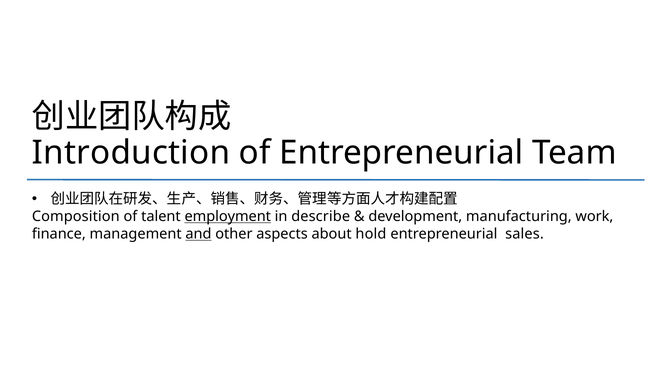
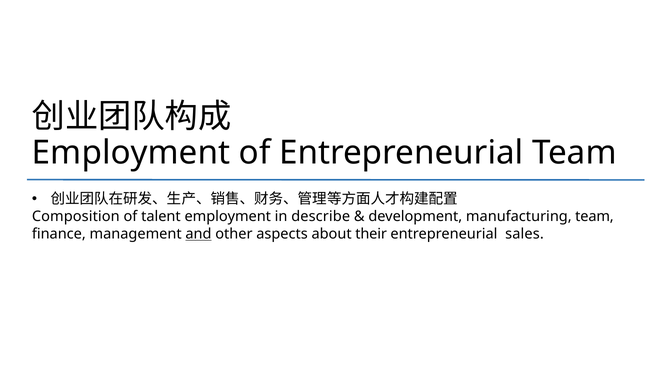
Introduction at (131, 153): Introduction -> Employment
employment at (228, 217) underline: present -> none
manufacturing work: work -> team
hold: hold -> their
